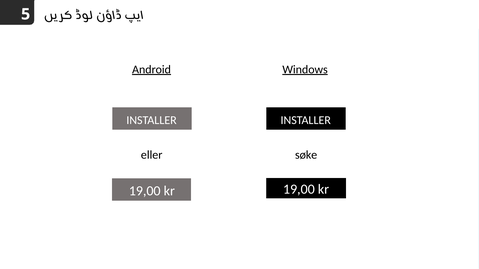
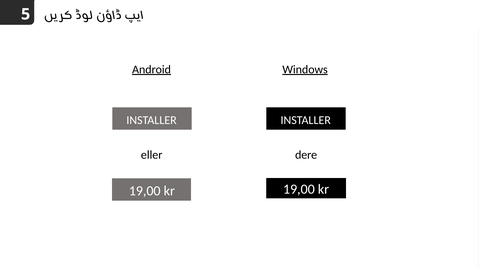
søke: søke -> dere
